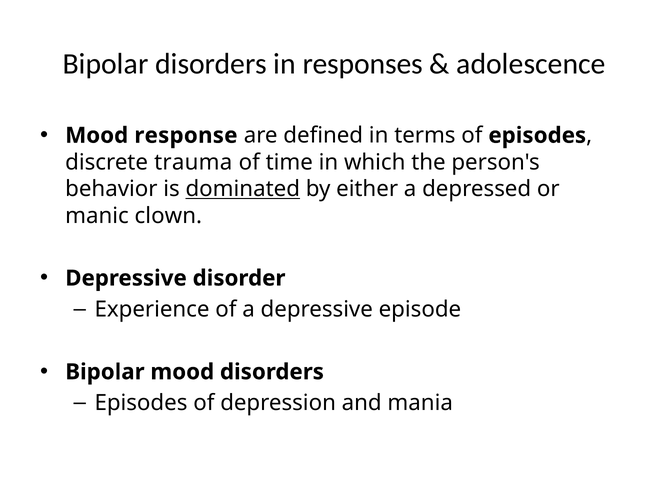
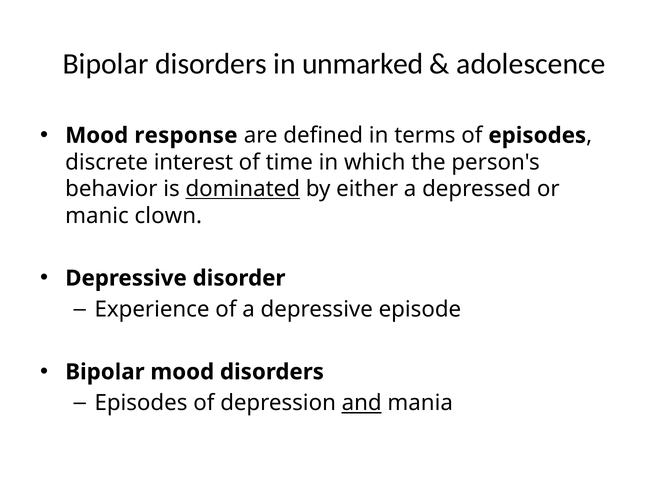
responses: responses -> unmarked
trauma: trauma -> interest
and underline: none -> present
